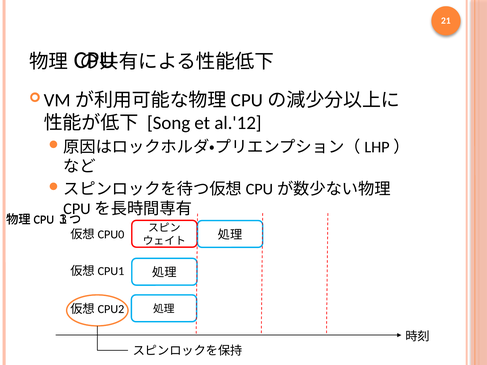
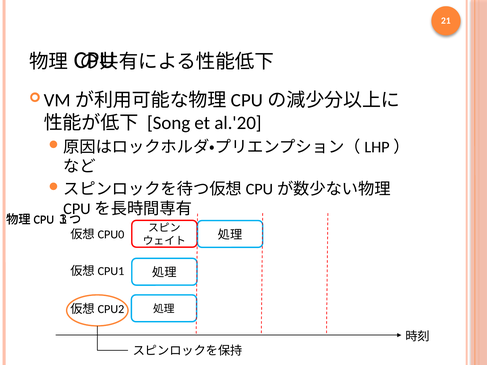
al.'12: al.'12 -> al.'20
